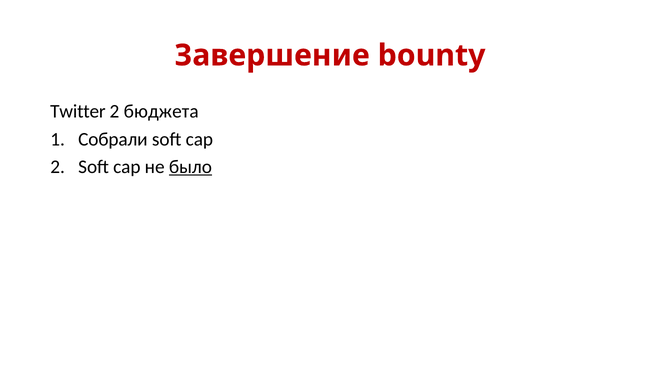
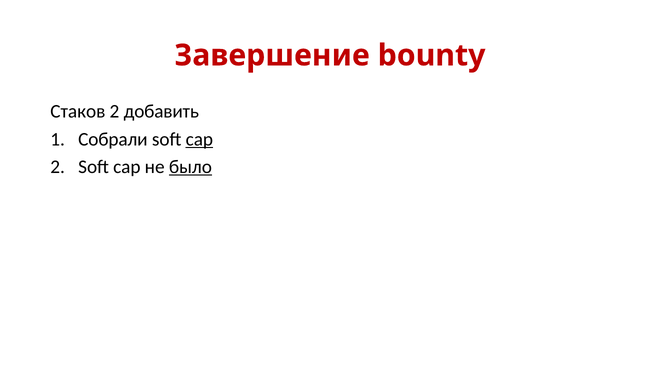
Twitter: Twitter -> Стаков
бюджета: бюджета -> добавить
cap at (199, 139) underline: none -> present
